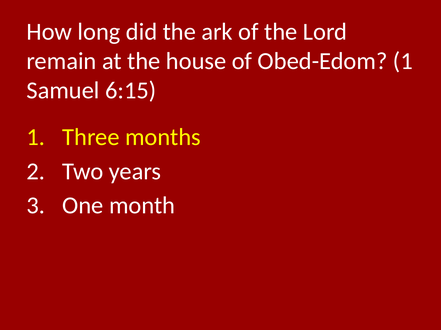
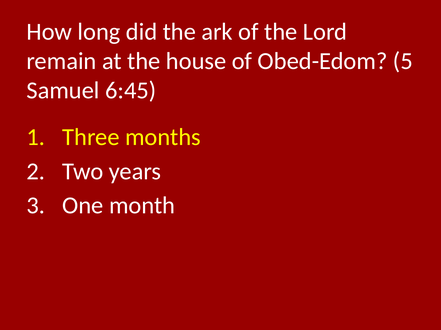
Obed-Edom 1: 1 -> 5
6:15: 6:15 -> 6:45
